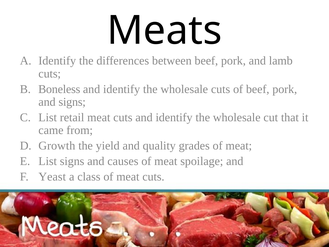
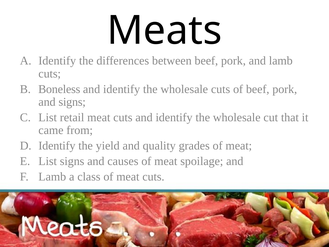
Growth at (57, 146): Growth -> Identify
Yeast at (52, 176): Yeast -> Lamb
